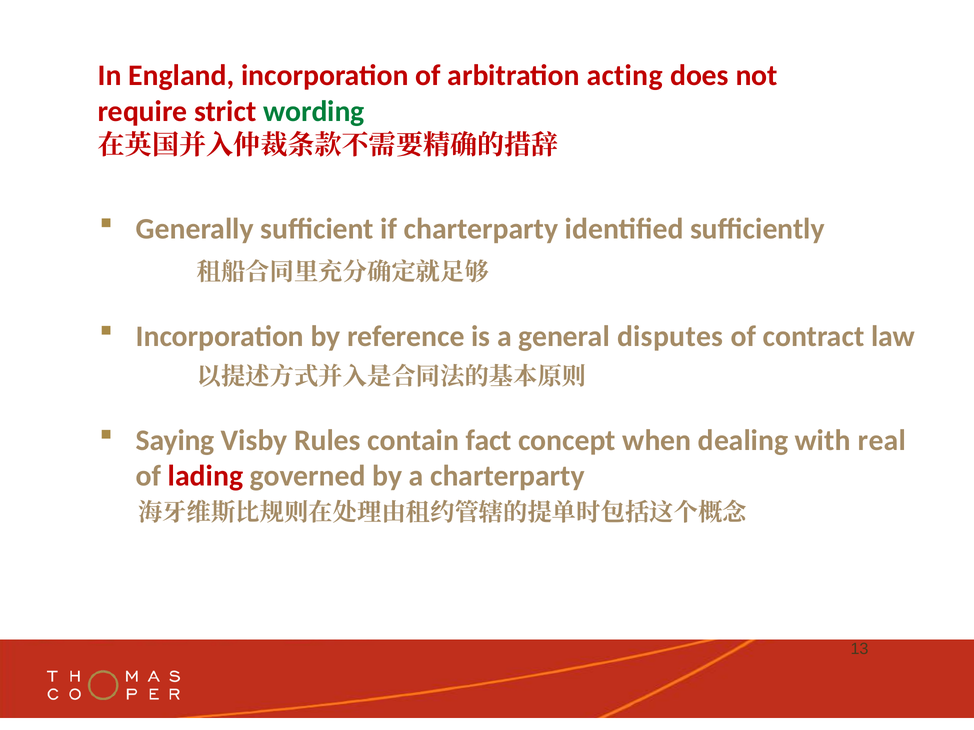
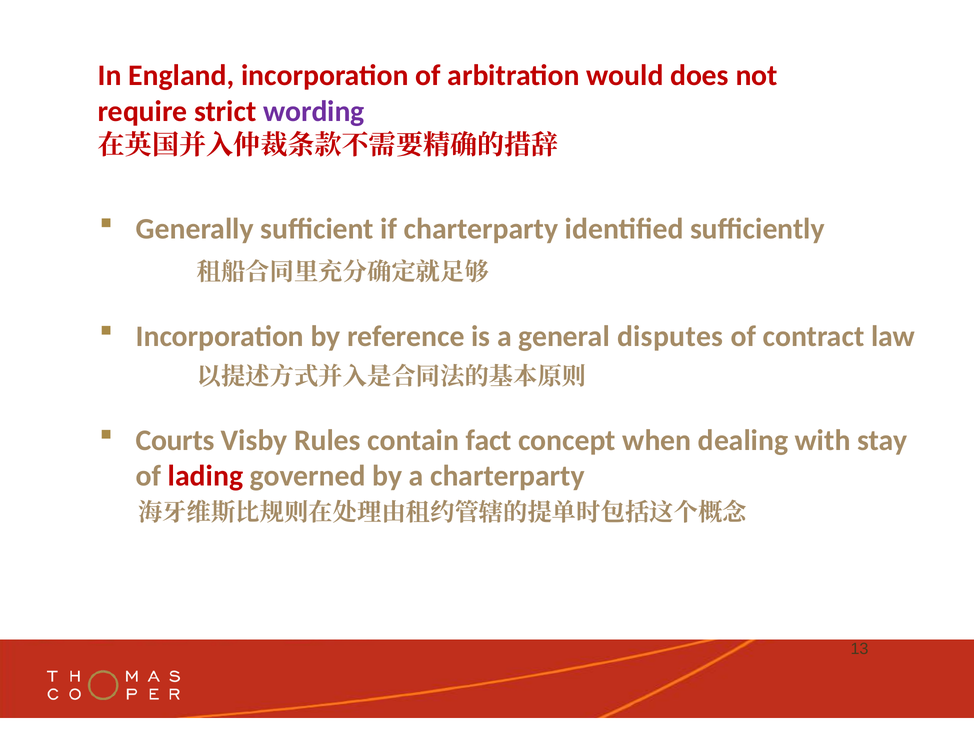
acting: acting -> would
wording colour: green -> purple
Saying: Saying -> Courts
real: real -> stay
